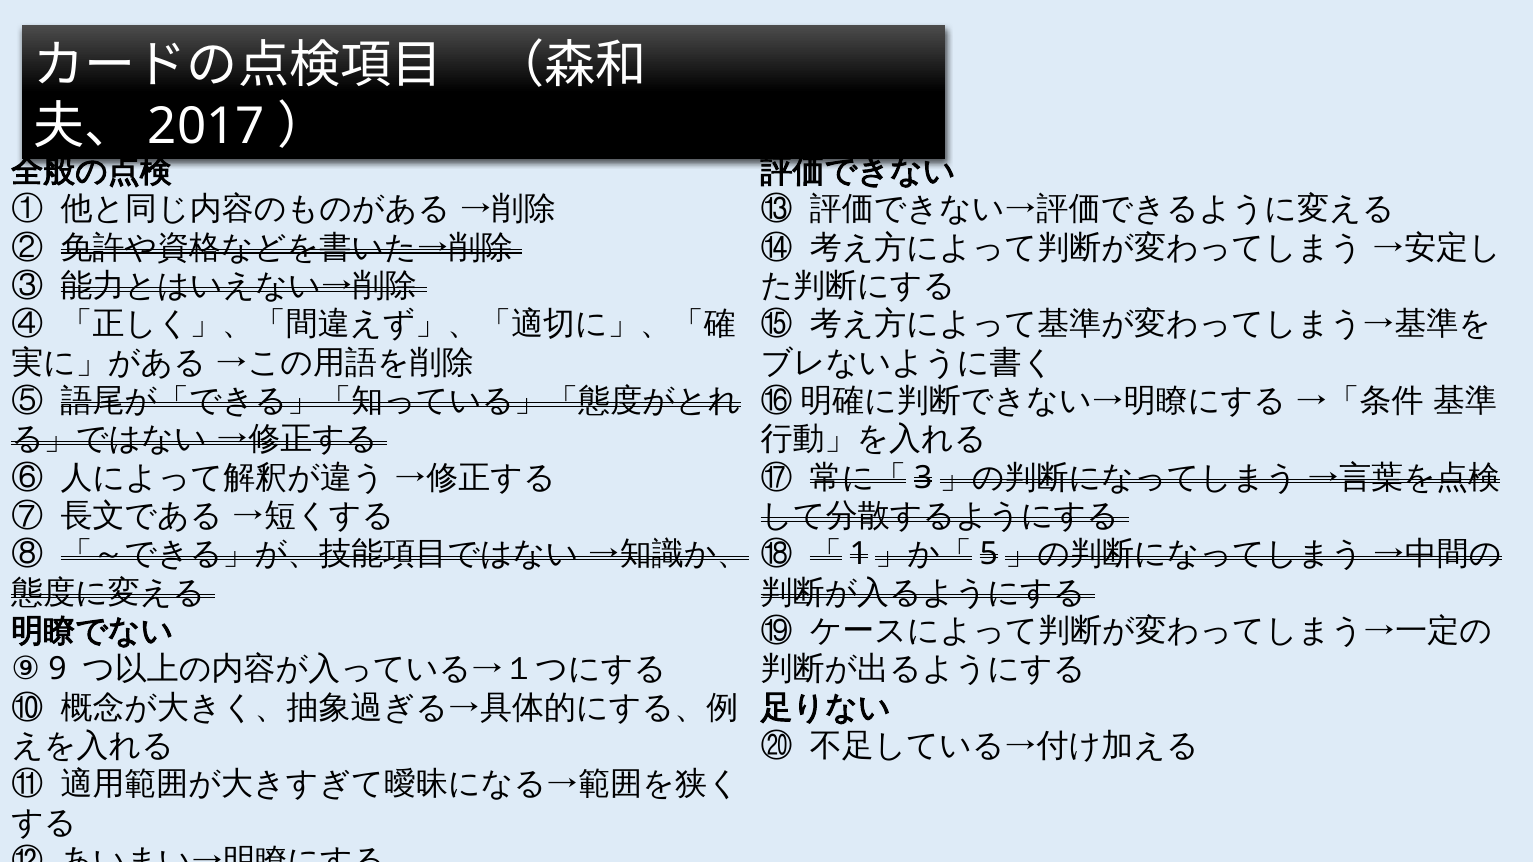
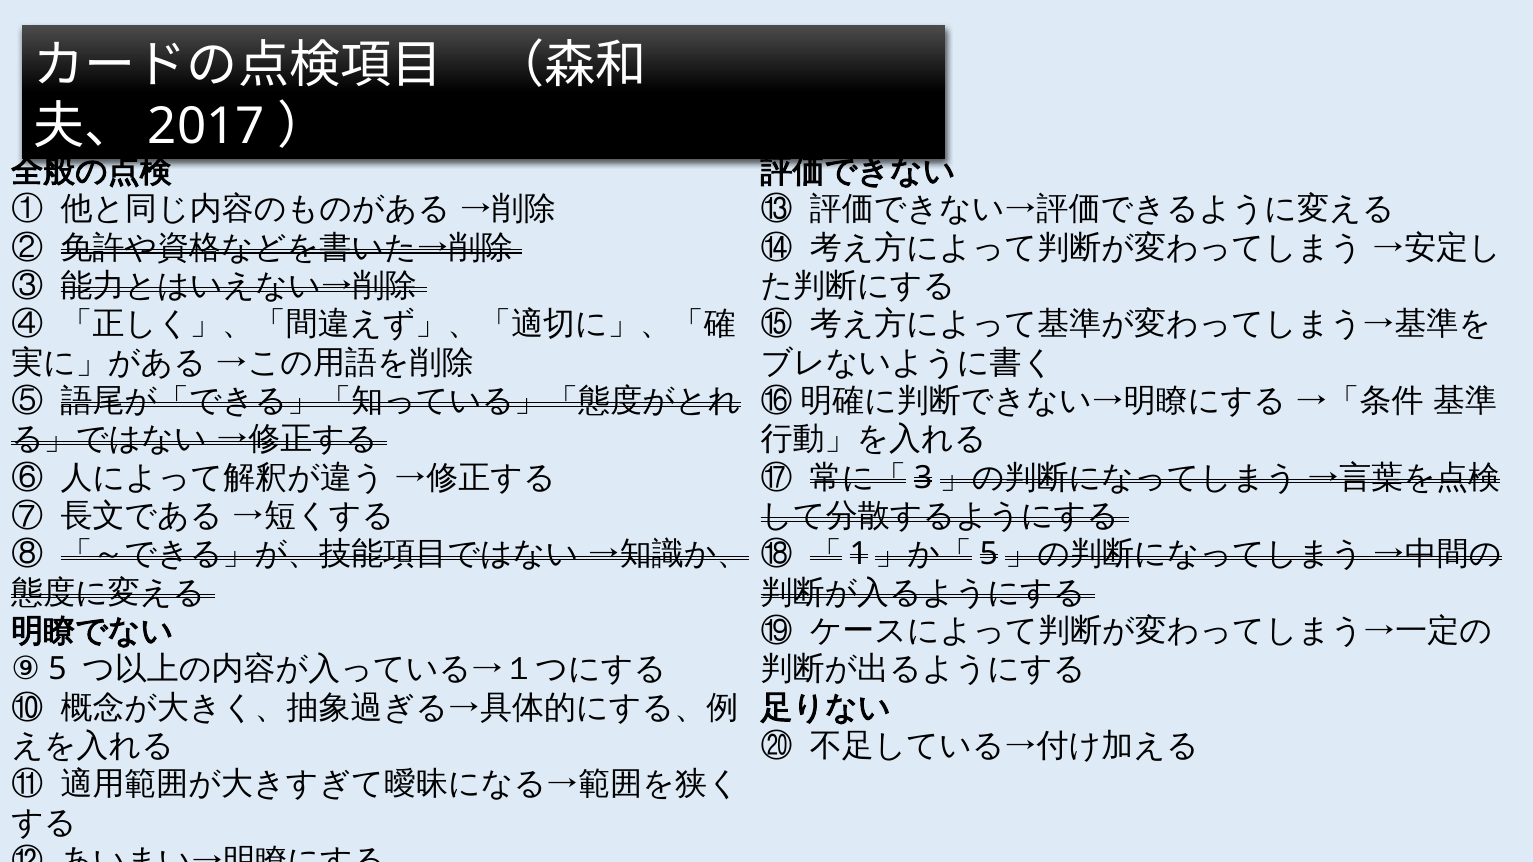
9: 9 -> 5
